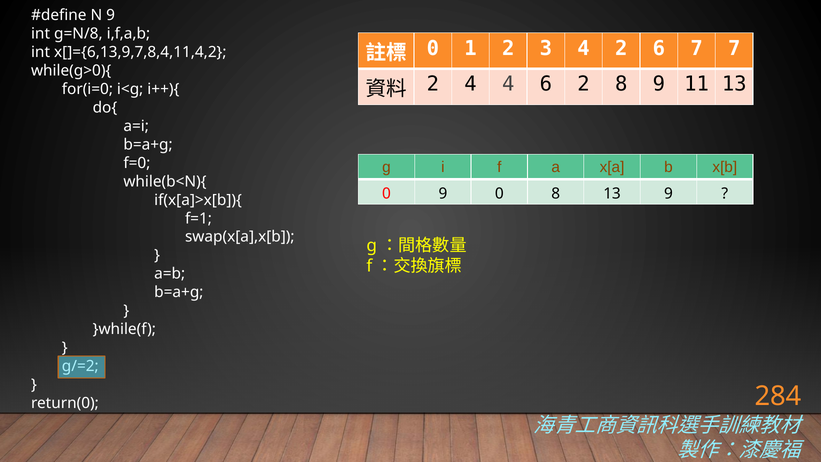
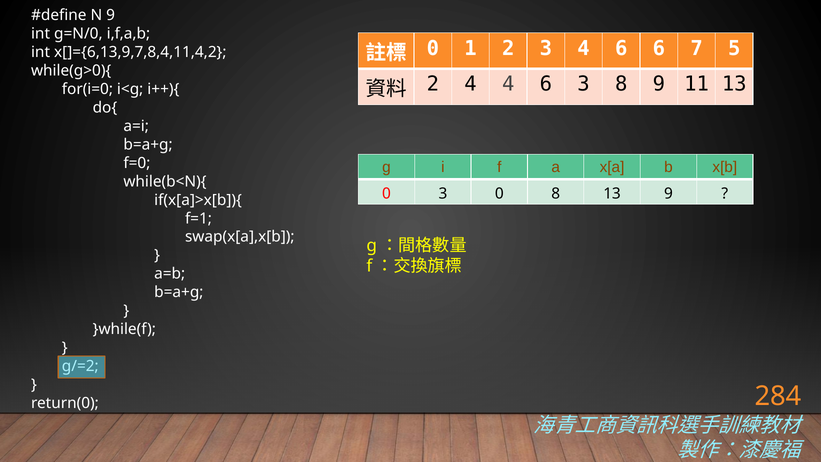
g=N/8: g=N/8 -> g=N/0
3 4 2: 2 -> 6
7 7: 7 -> 5
6 2: 2 -> 3
0 9: 9 -> 3
